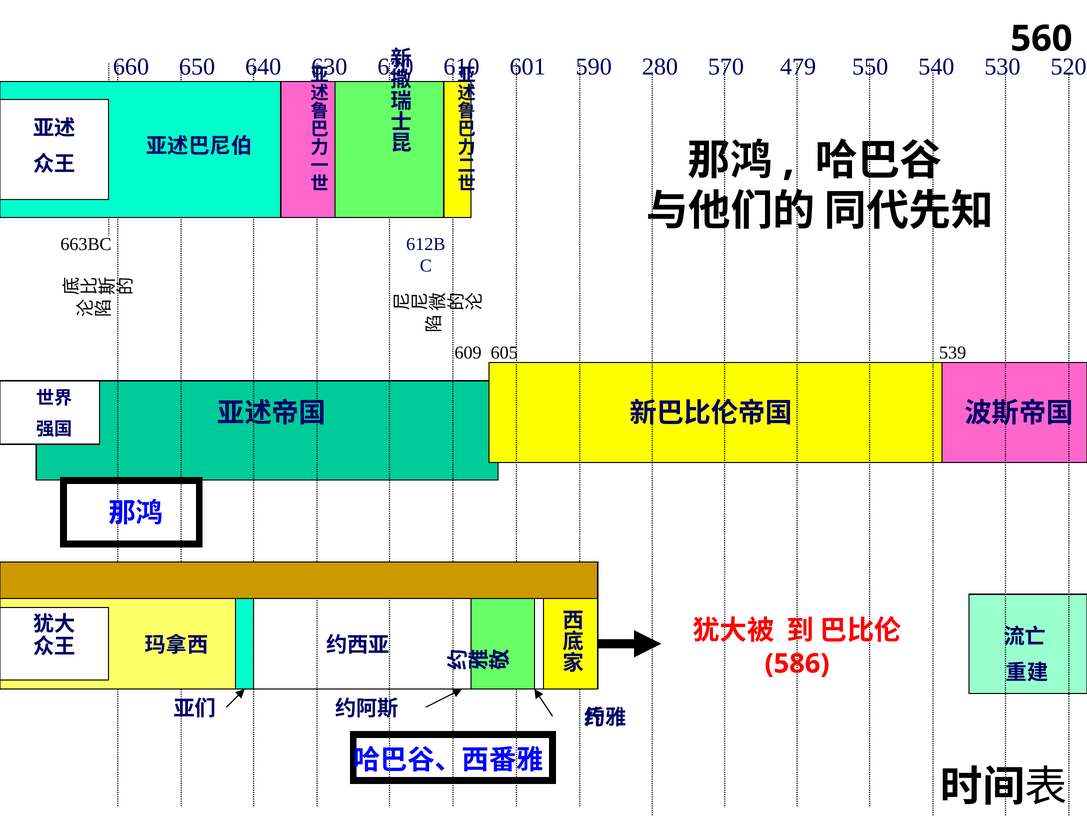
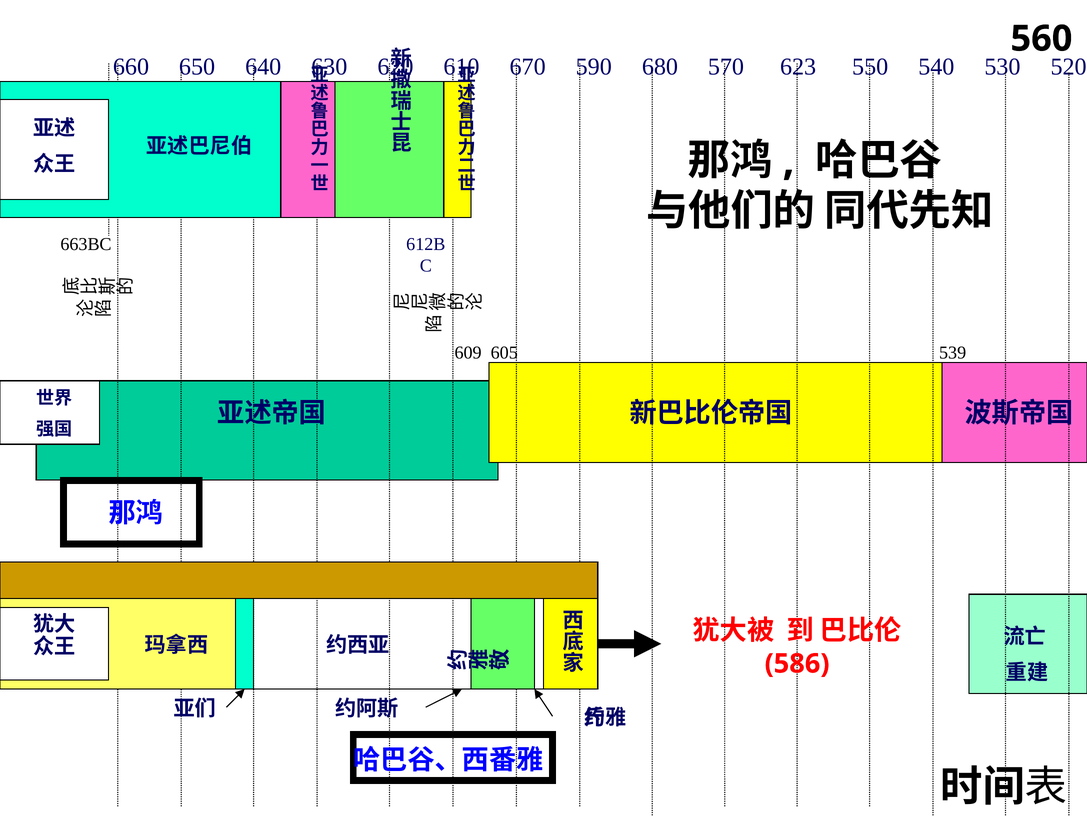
601: 601 -> 670
280: 280 -> 680
479: 479 -> 623
